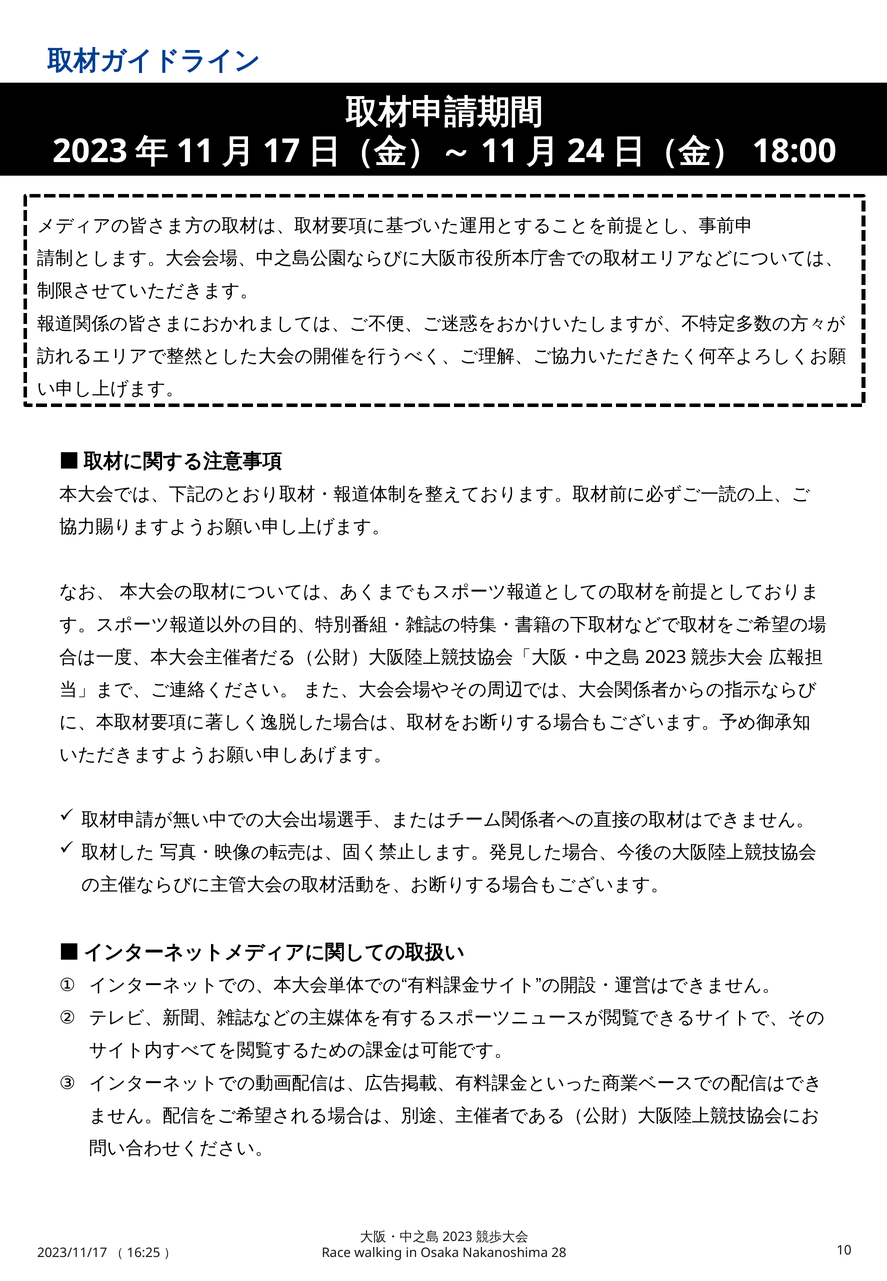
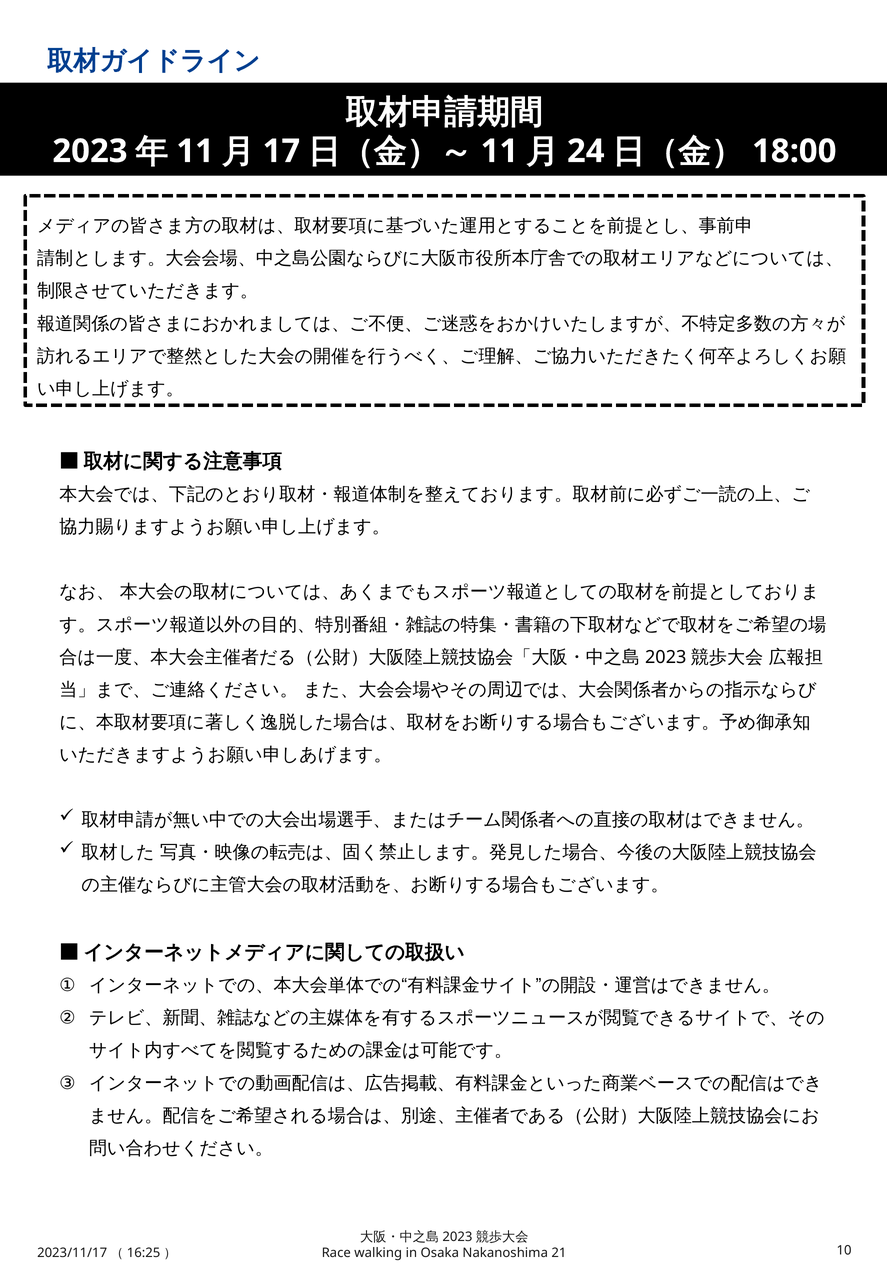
28: 28 -> 21
